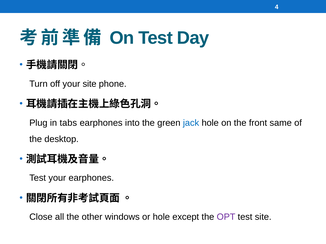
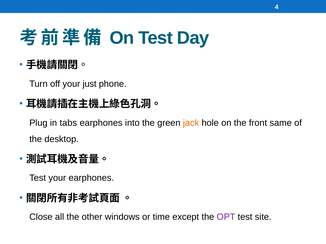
your site: site -> just
jack colour: blue -> orange
or hole: hole -> time
